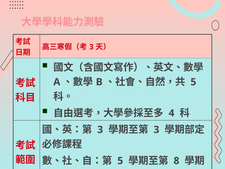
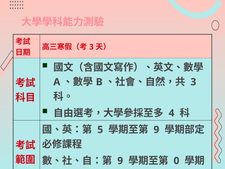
5 at (193, 82): 5 -> 3
3 at (100, 129): 3 -> 5
3 at (156, 129): 3 -> 9
5 at (120, 161): 5 -> 9
8: 8 -> 0
